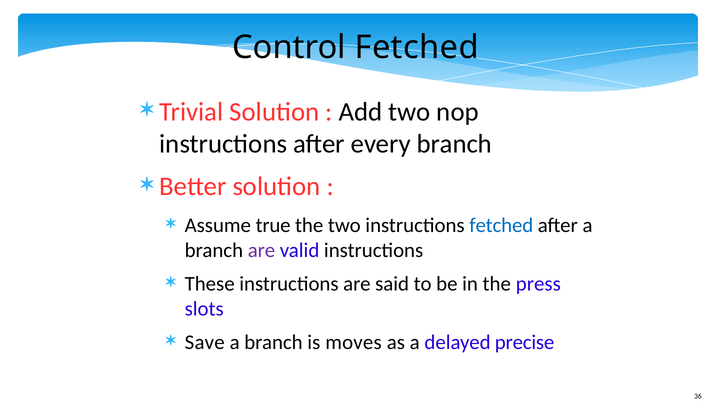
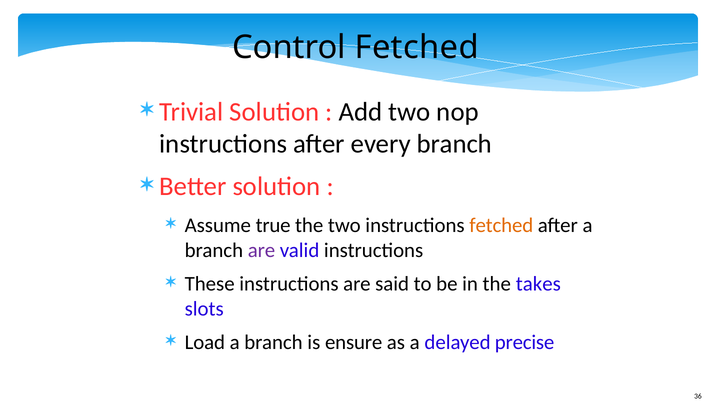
fetched at (501, 225) colour: blue -> orange
press: press -> takes
Save: Save -> Load
moves: moves -> ensure
